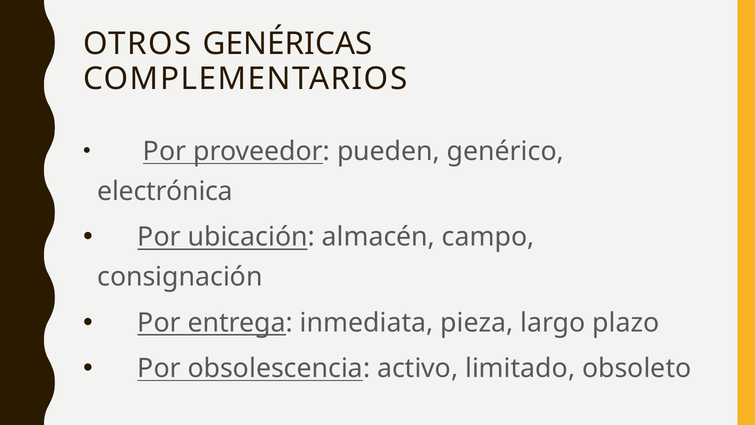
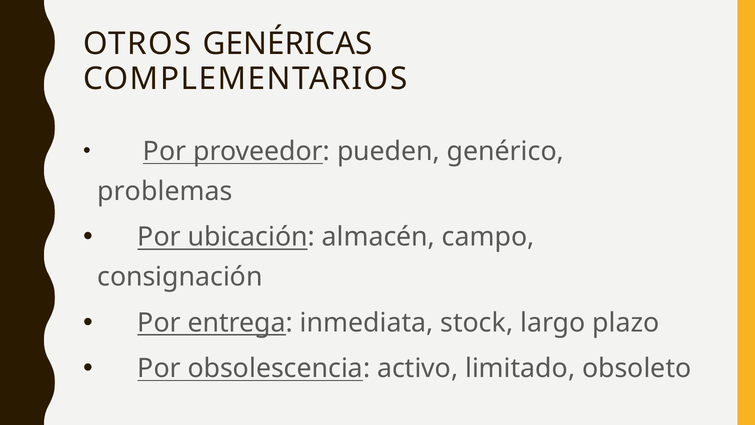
electrónica: electrónica -> problemas
pieza: pieza -> stock
